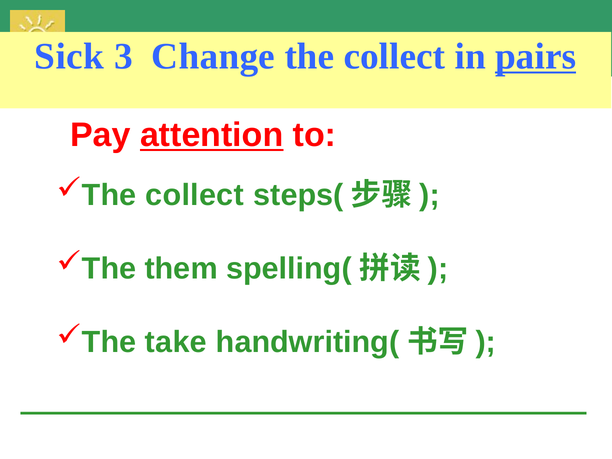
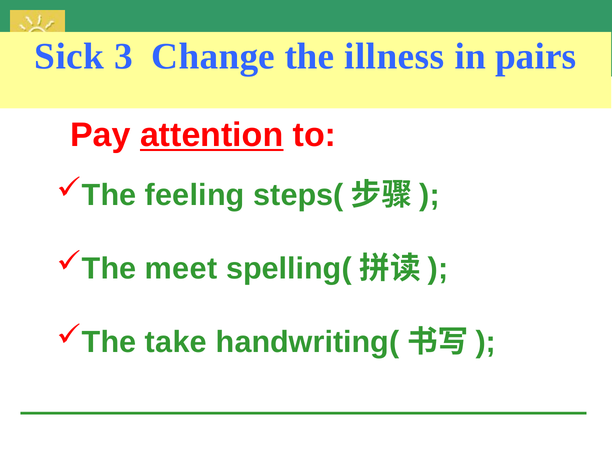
collect at (395, 56): collect -> illness
pairs underline: present -> none
collect at (195, 195): collect -> feeling
them: them -> meet
